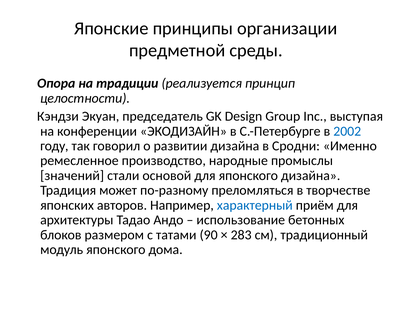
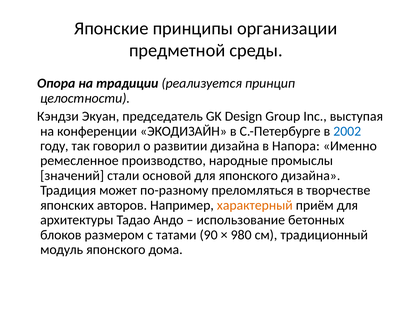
Сродни: Сродни -> Напора
характерный colour: blue -> orange
283: 283 -> 980
